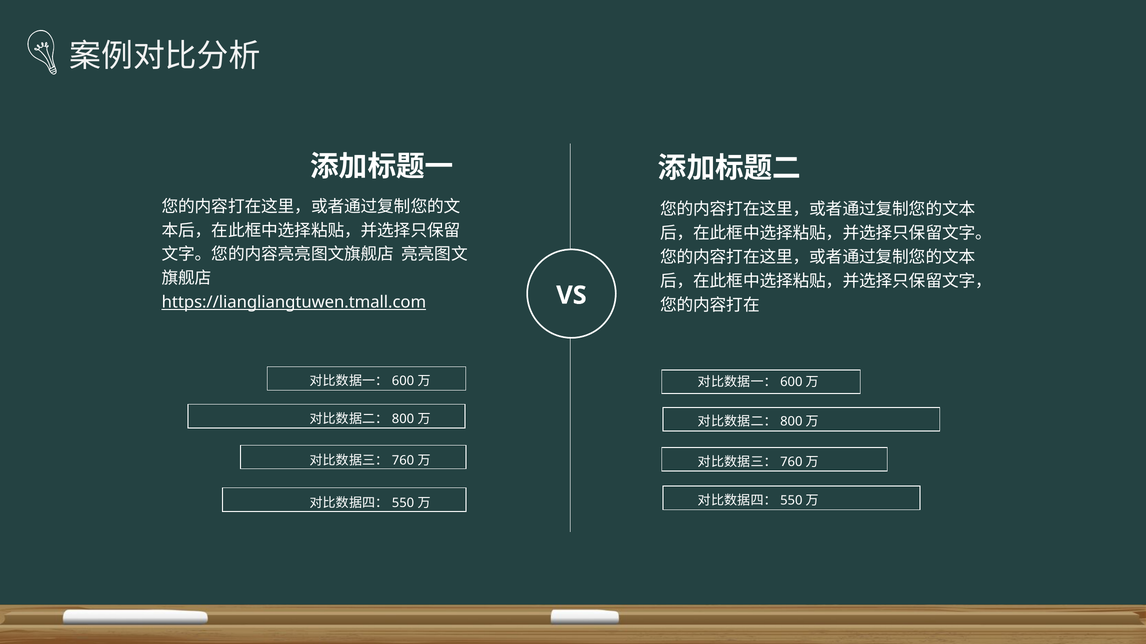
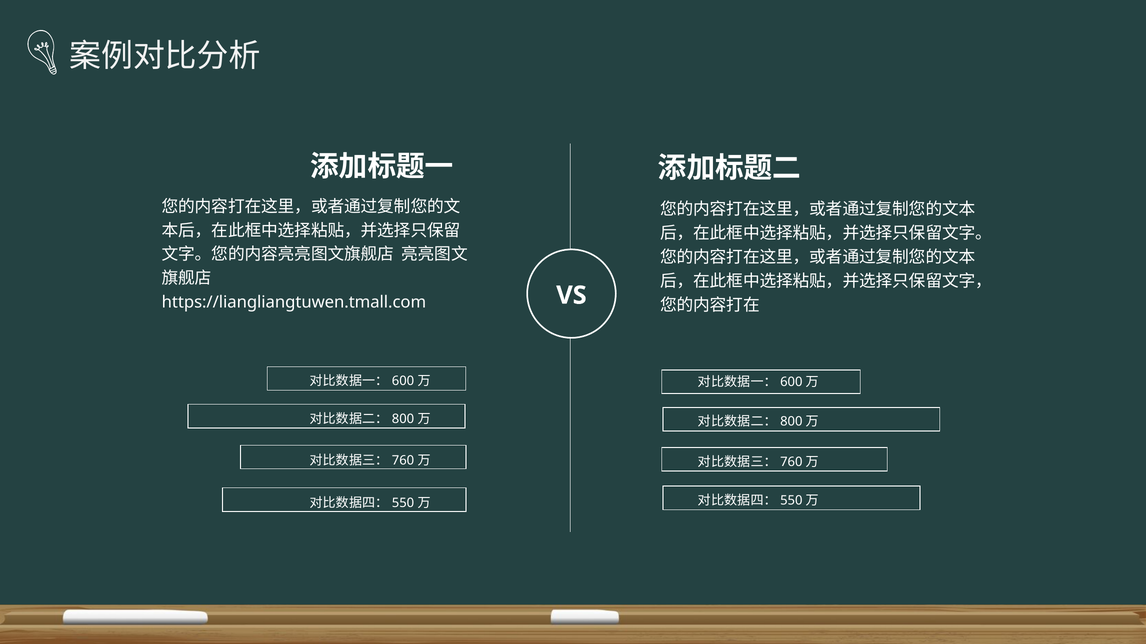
https://liangliangtuwen.tmall.com underline: present -> none
